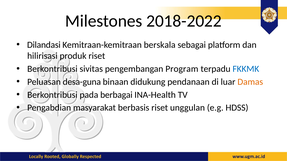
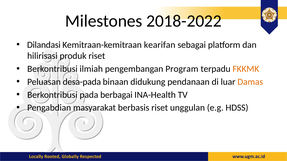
berskala: berskala -> kearifan
sivitas: sivitas -> ilmiah
FKKMK colour: blue -> orange
desa-guna: desa-guna -> desa-pada
